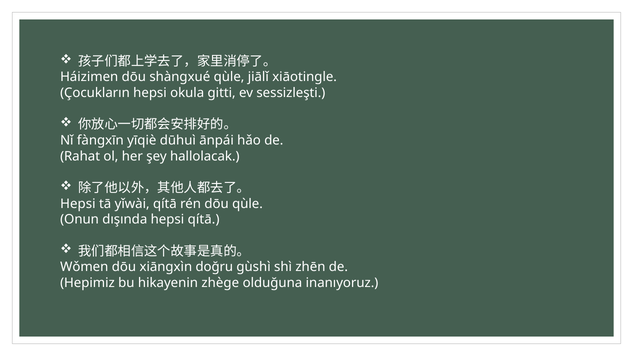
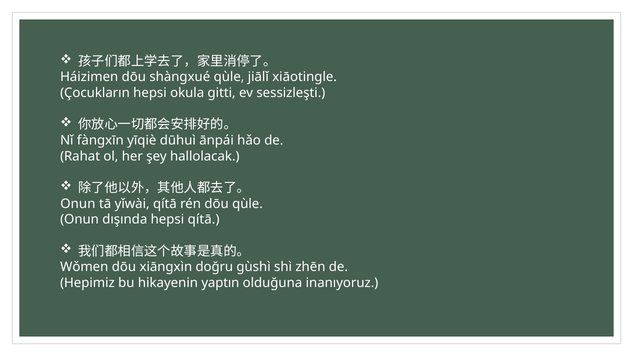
Hepsi at (78, 204): Hepsi -> Onun
zhège: zhège -> yaptın
